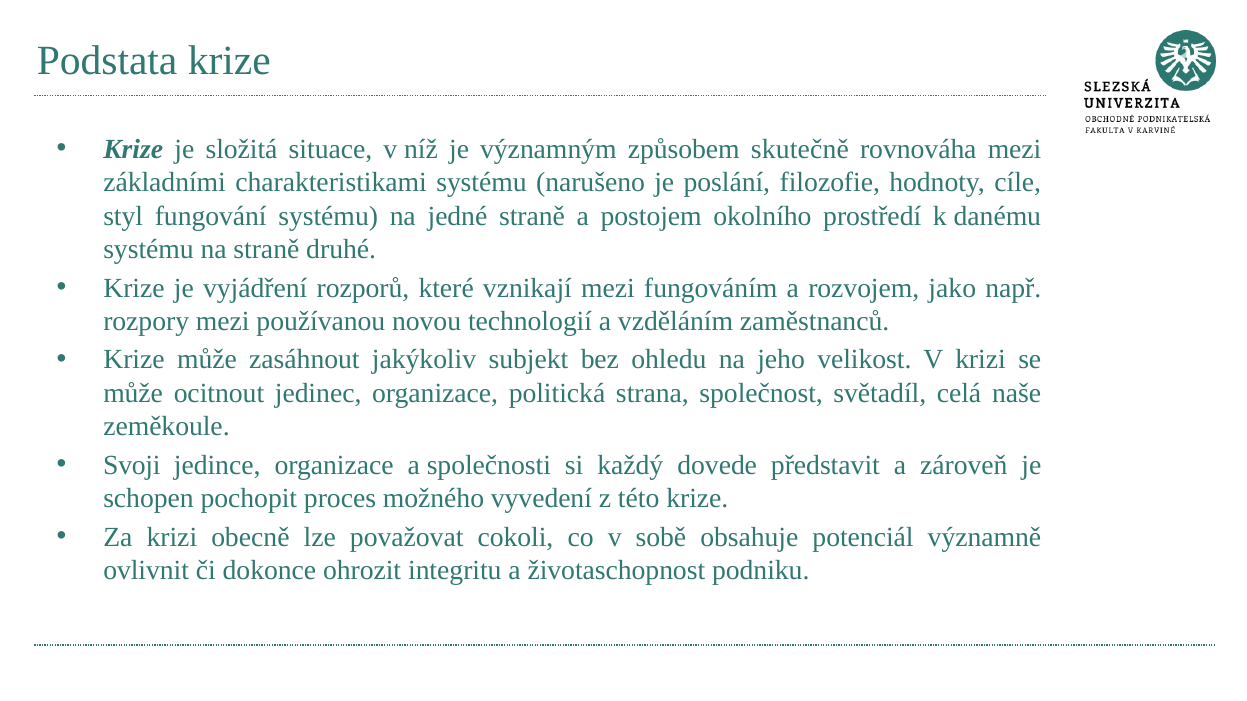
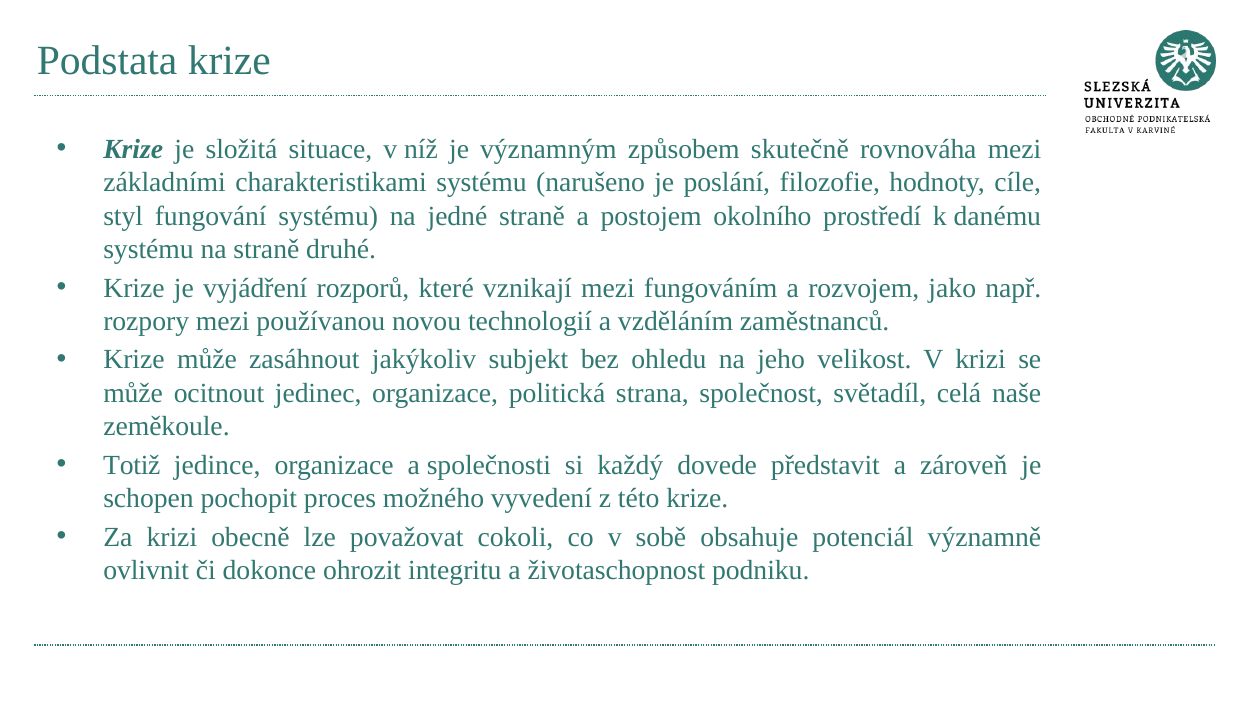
Svoji: Svoji -> Totiž
